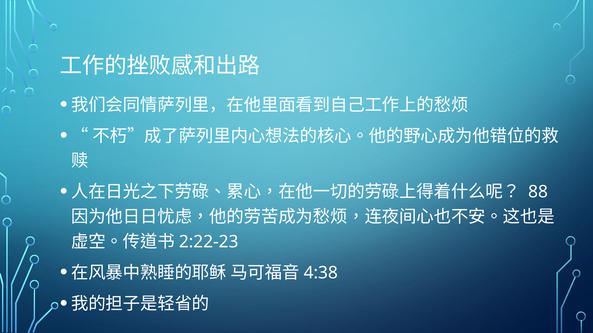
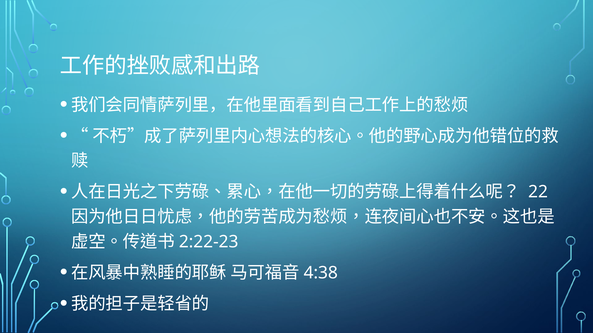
88: 88 -> 22
